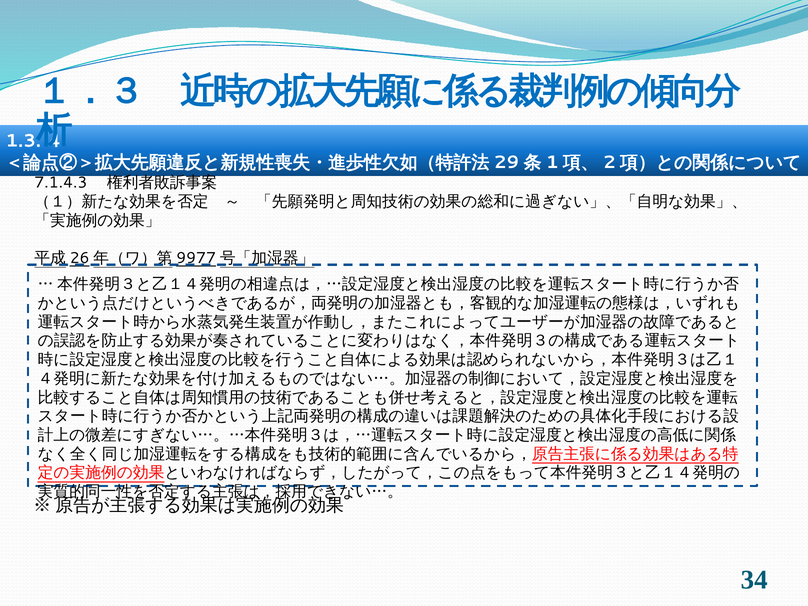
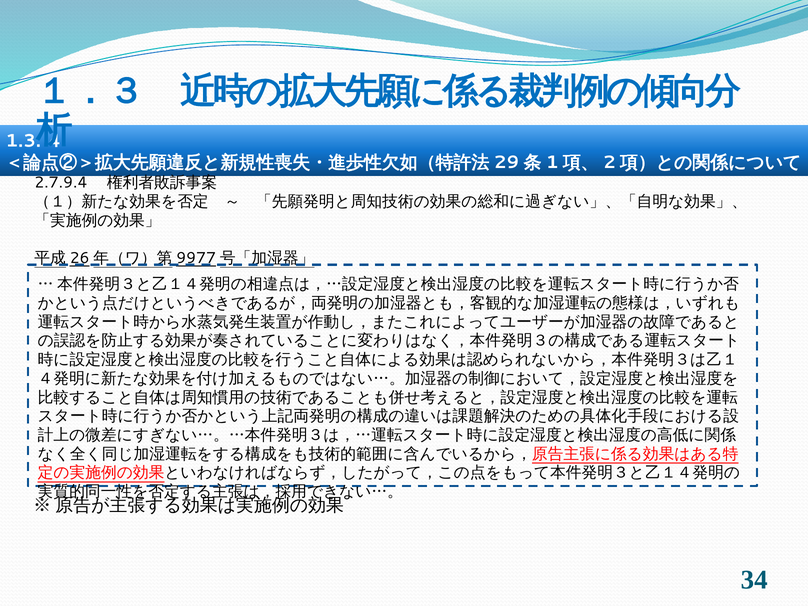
7.1.4.3: 7.1.4.3 -> 2.7.9.4
